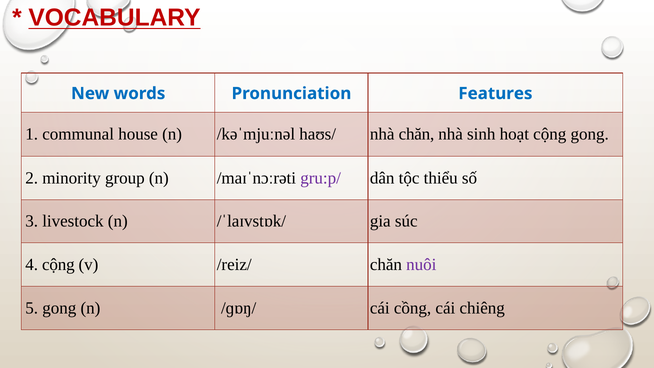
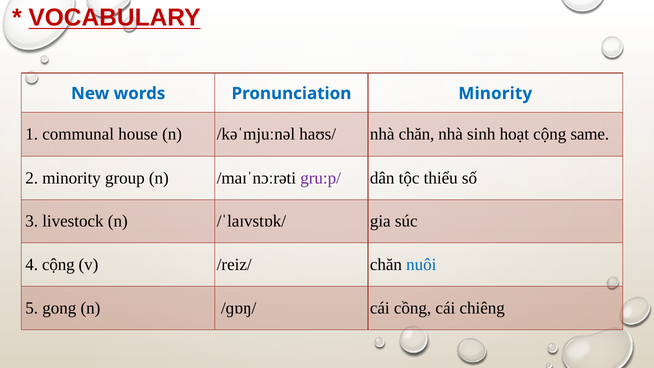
Pronunciation Features: Features -> Minority
cộng gong: gong -> same
nuôi colour: purple -> blue
